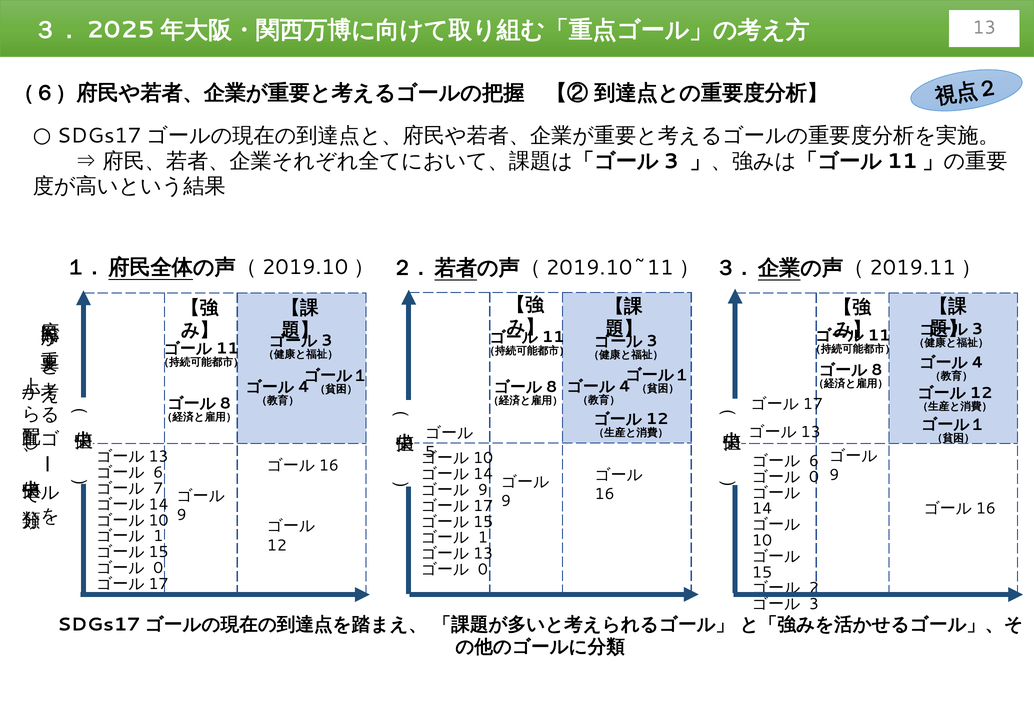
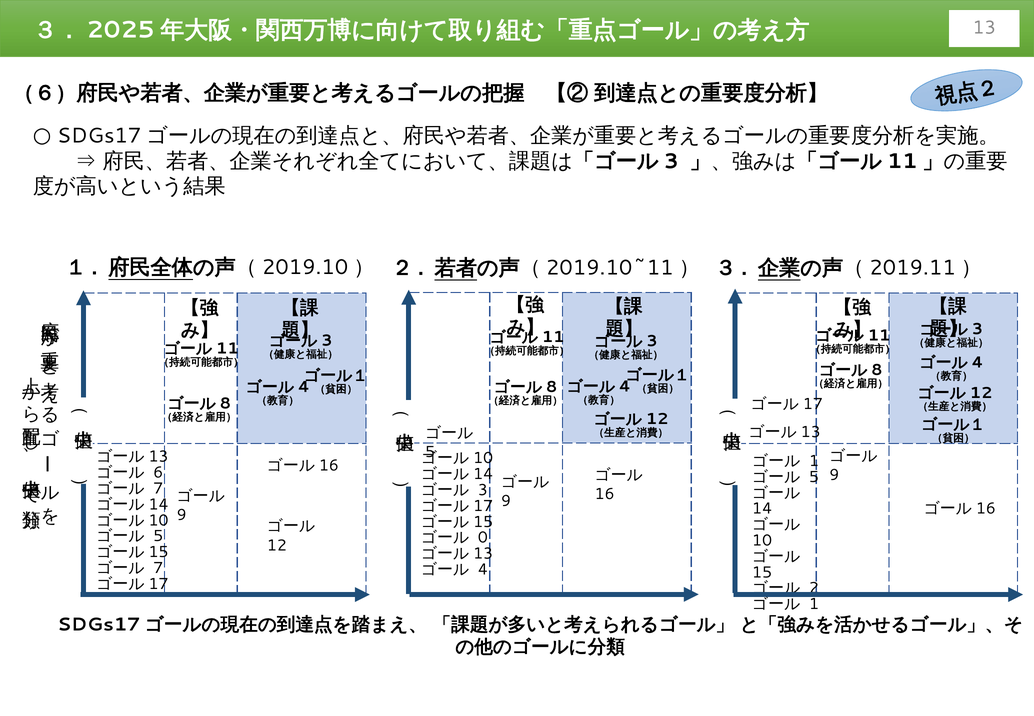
6 at (814, 461): 6 -> 1
0 at (814, 477): 0 -> 5
9 at (483, 490): 9 -> 3
1 at (158, 536): 1 -> 5
1 at (483, 538): 1 -> 0
0 at (158, 568): 0 -> 7
0 at (483, 569): 0 -> 4
3 at (814, 604): 3 -> 1
